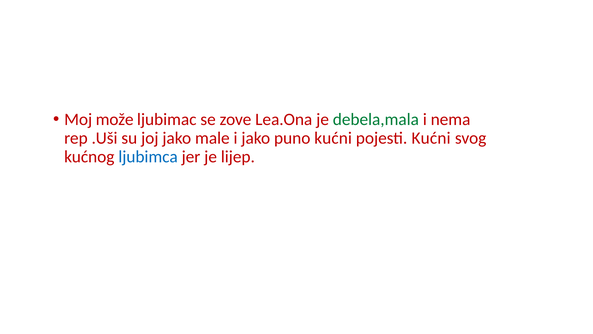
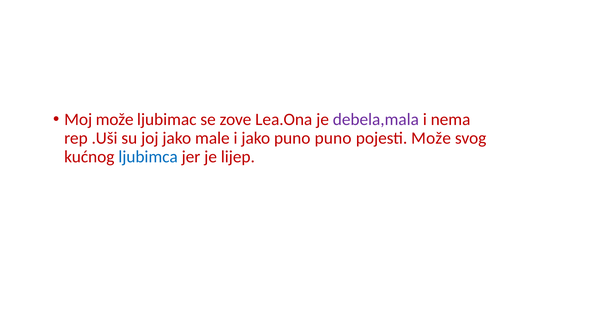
debela,mala colour: green -> purple
puno kućni: kućni -> puno
pojesti Kućni: Kućni -> Može
